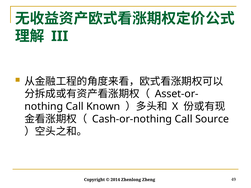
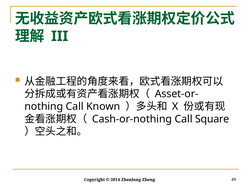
Source: Source -> Square
